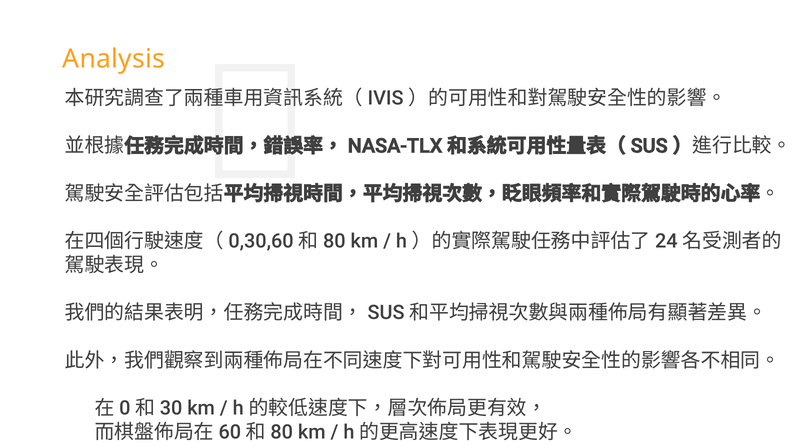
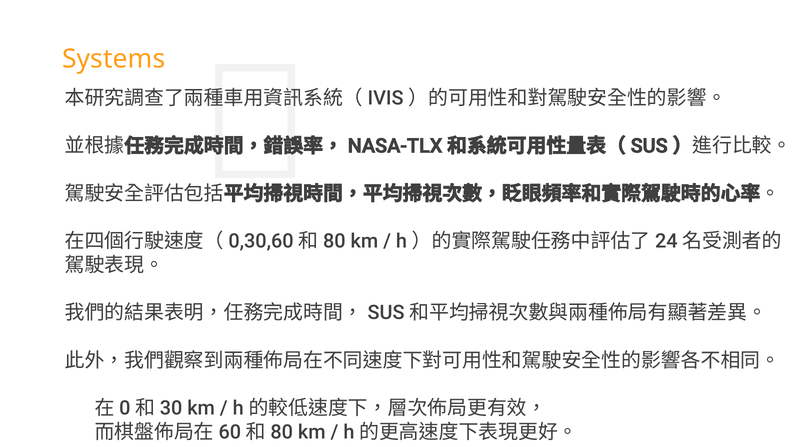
Analysis: Analysis -> Systems
